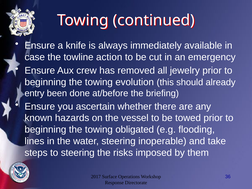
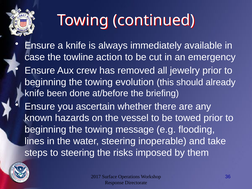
entry at (34, 93): entry -> knife
obligated: obligated -> message
